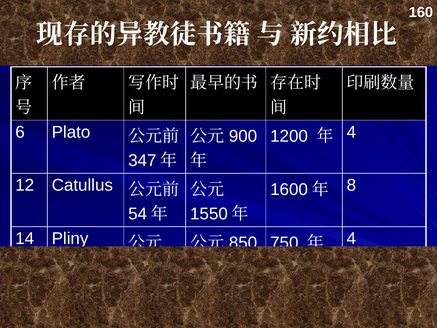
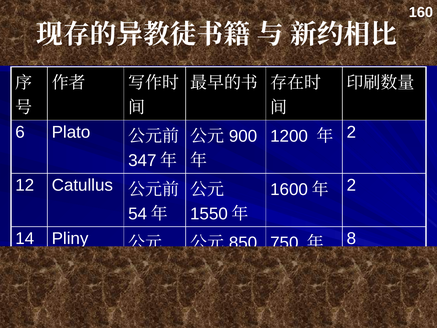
4 at (351, 132): 4 -> 2
8 at (351, 185): 8 -> 2
4 at (351, 238): 4 -> 8
